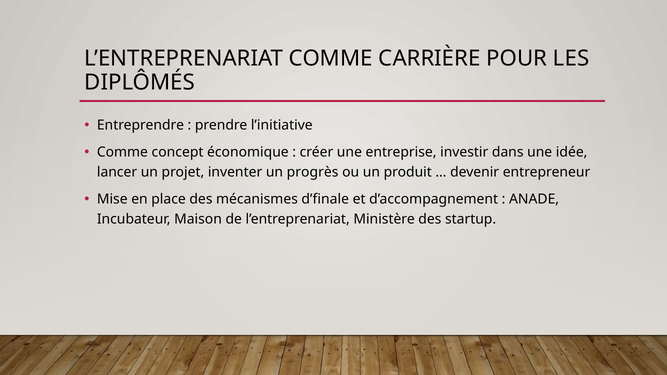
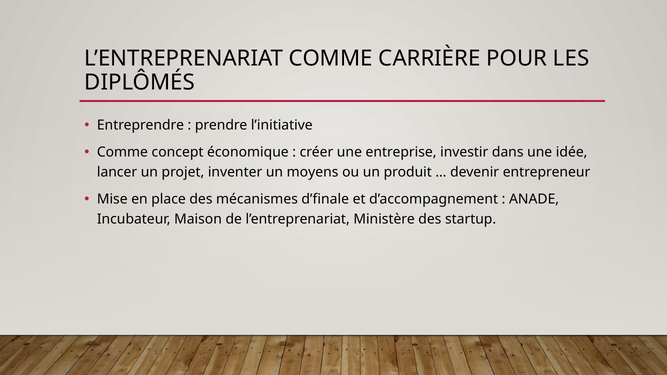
progrès: progrès -> moyens
